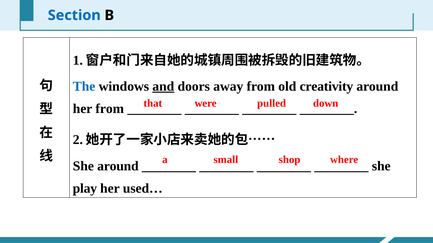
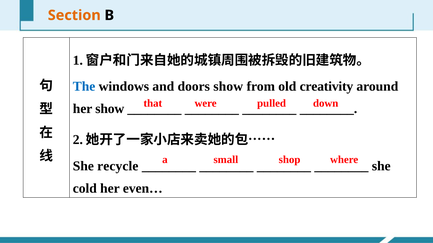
Section colour: blue -> orange
and underline: present -> none
doors away: away -> show
her from: from -> show
She around: around -> recycle
play: play -> cold
used…: used… -> even…
